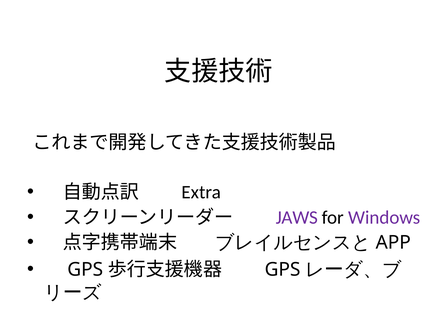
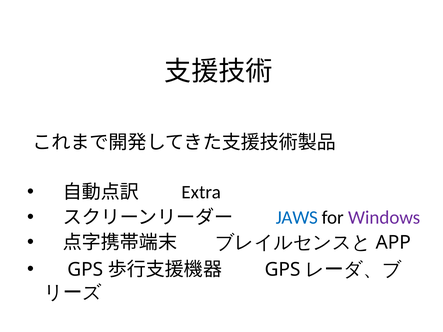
JAWS colour: purple -> blue
